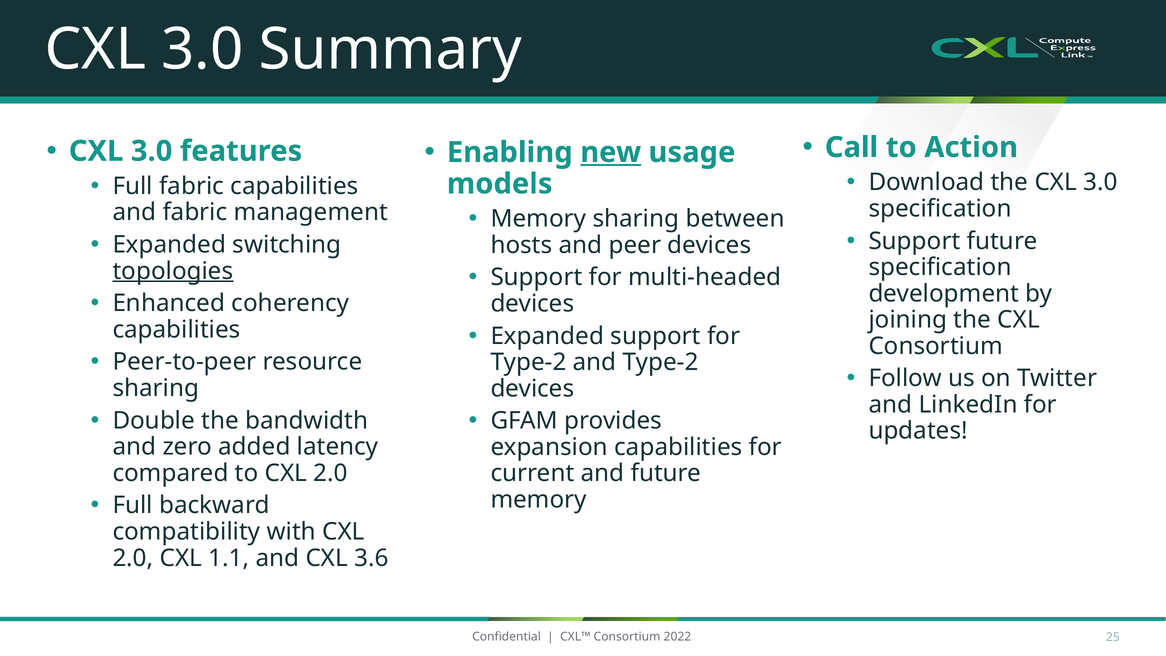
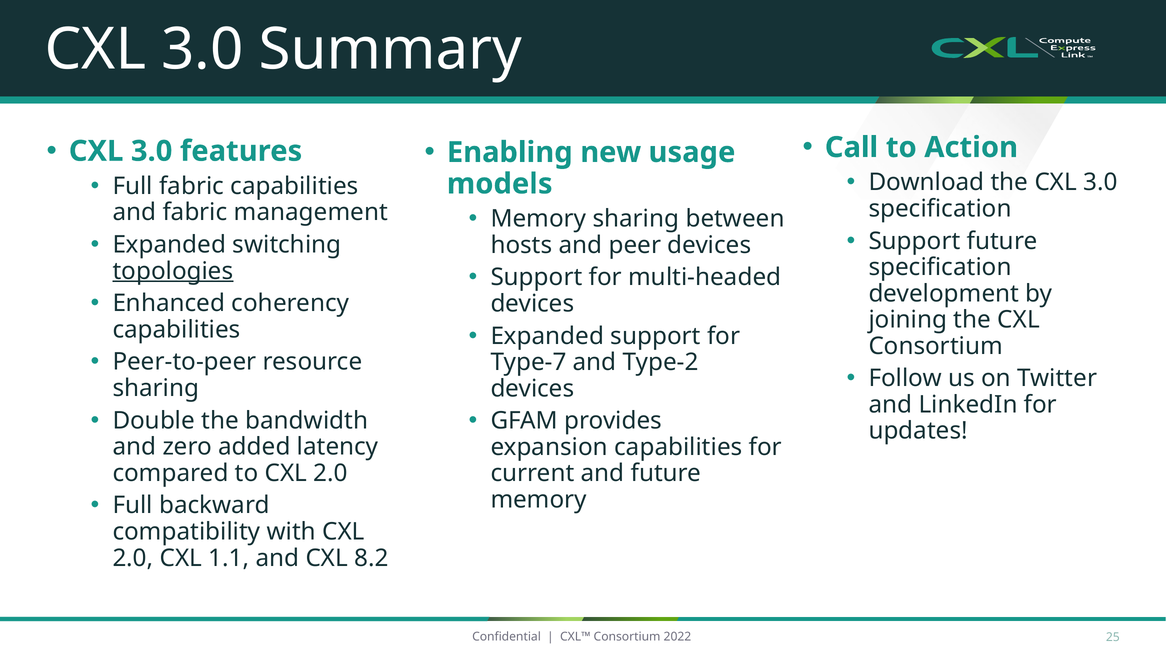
new underline: present -> none
Type-2 at (528, 362): Type-2 -> Type-7
3.6: 3.6 -> 8.2
